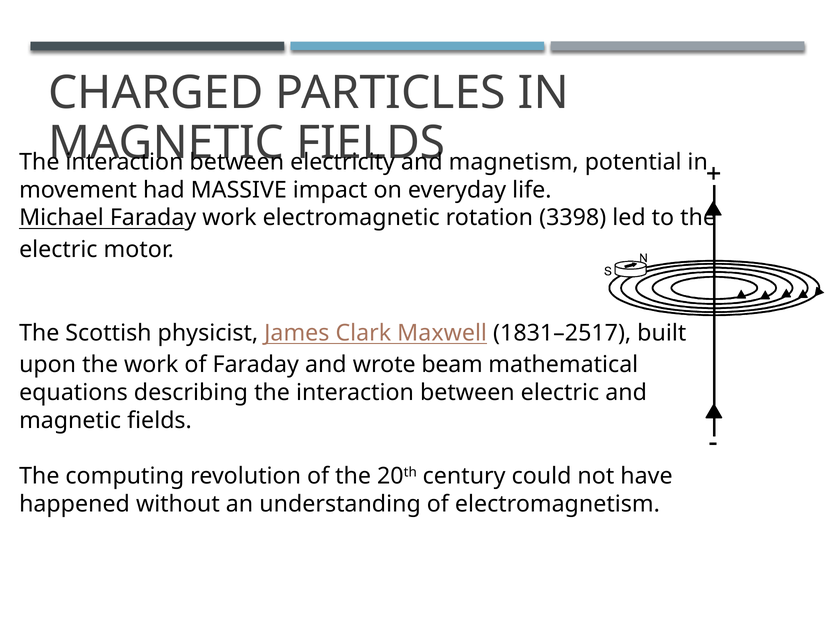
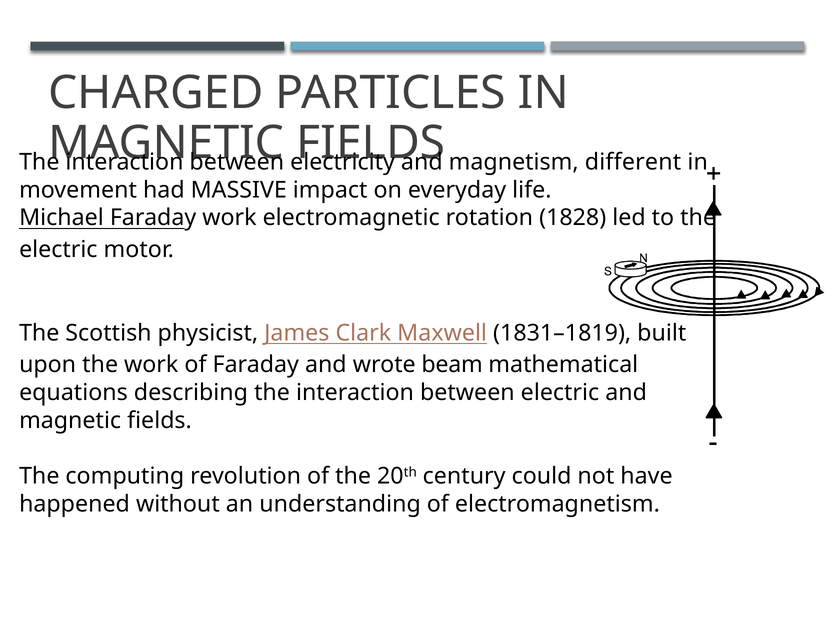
potential: potential -> different
3398: 3398 -> 1828
1831–2517: 1831–2517 -> 1831–1819
